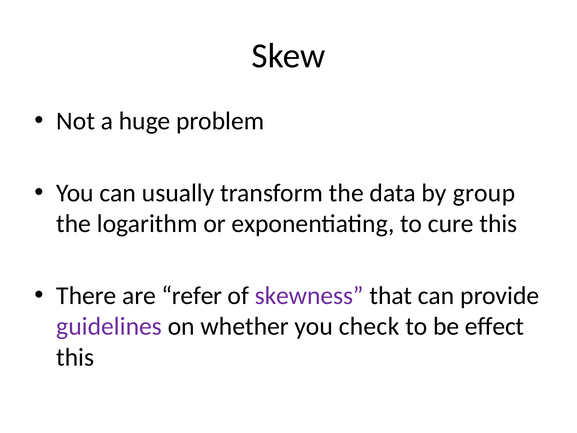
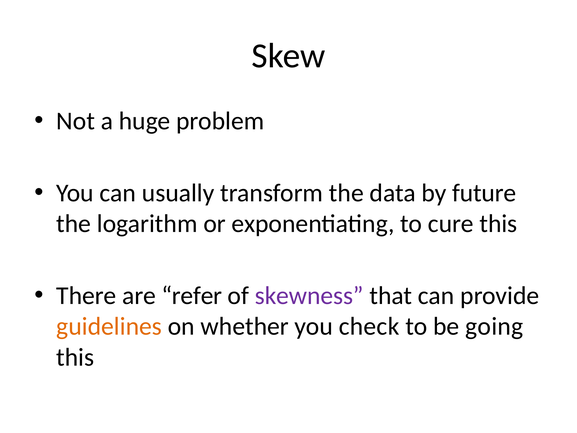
group: group -> future
guidelines colour: purple -> orange
effect: effect -> going
